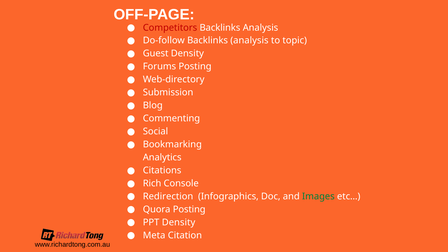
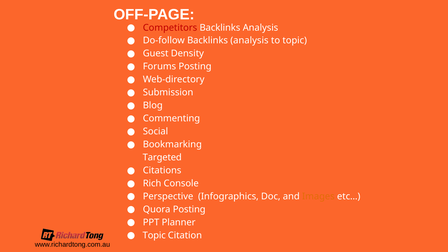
Analytics: Analytics -> Targeted
Redirection: Redirection -> Perspective
Images colour: green -> orange
PPT Density: Density -> Planner
Meta at (154, 235): Meta -> Topic
